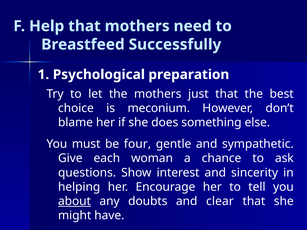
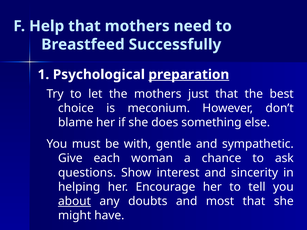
preparation underline: none -> present
four: four -> with
clear: clear -> most
